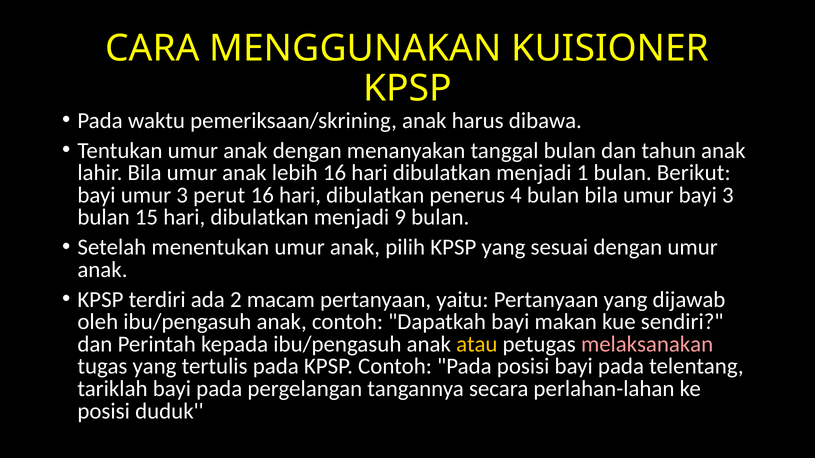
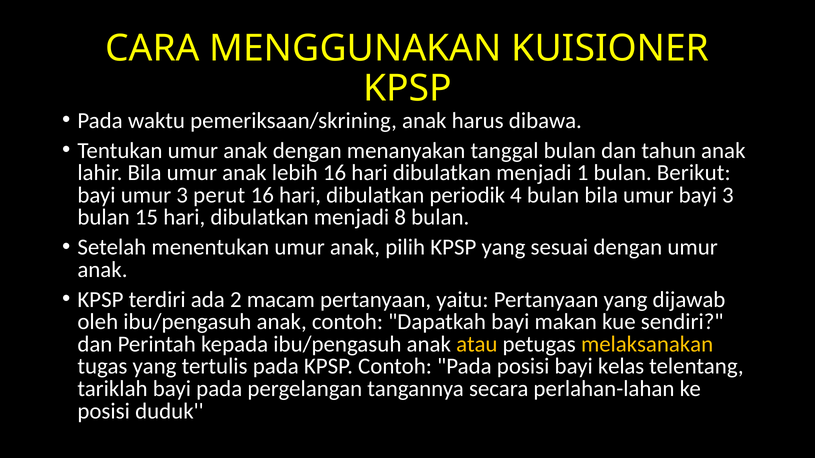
penerus: penerus -> periodik
9: 9 -> 8
melaksanakan colour: pink -> yellow
posisi bayi pada: pada -> kelas
